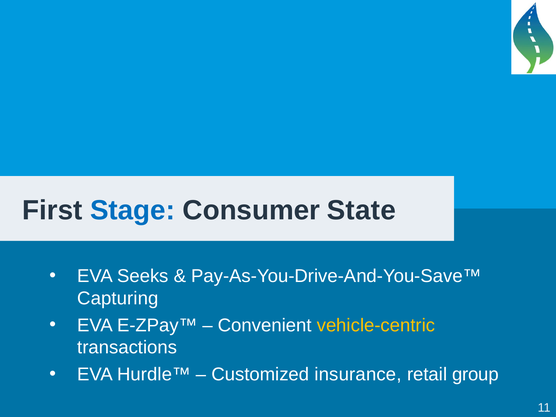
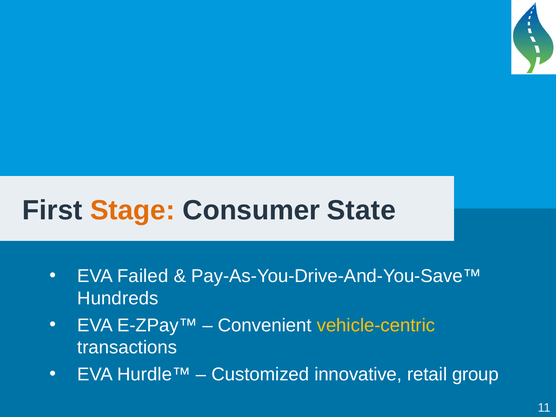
Stage colour: blue -> orange
Seeks: Seeks -> Failed
Capturing: Capturing -> Hundreds
insurance: insurance -> innovative
